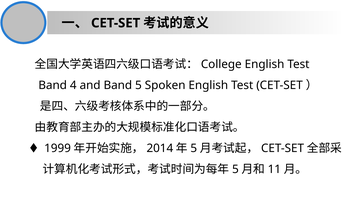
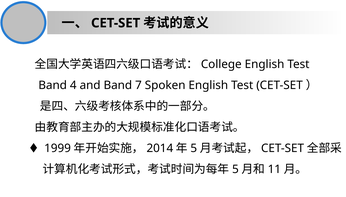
Band 5: 5 -> 7
